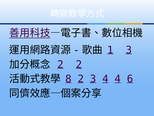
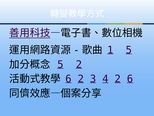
1 3: 3 -> 5
2 at (60, 64): 2 -> 5
8 at (68, 79): 8 -> 6
4 4: 4 -> 2
